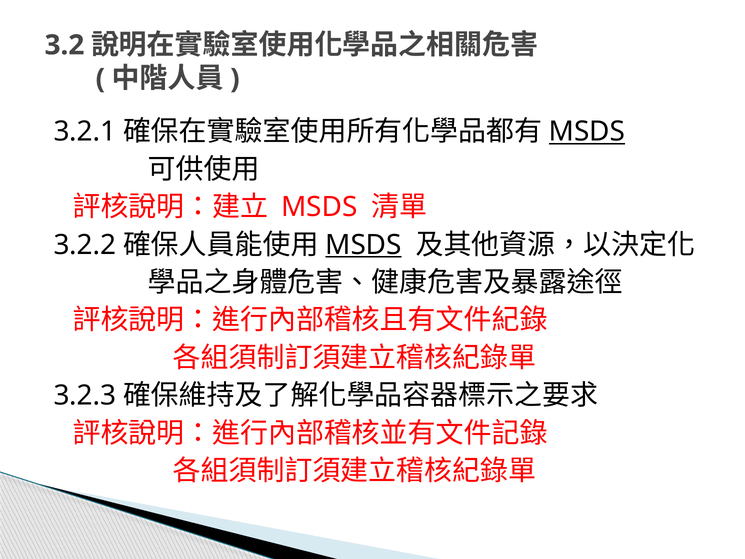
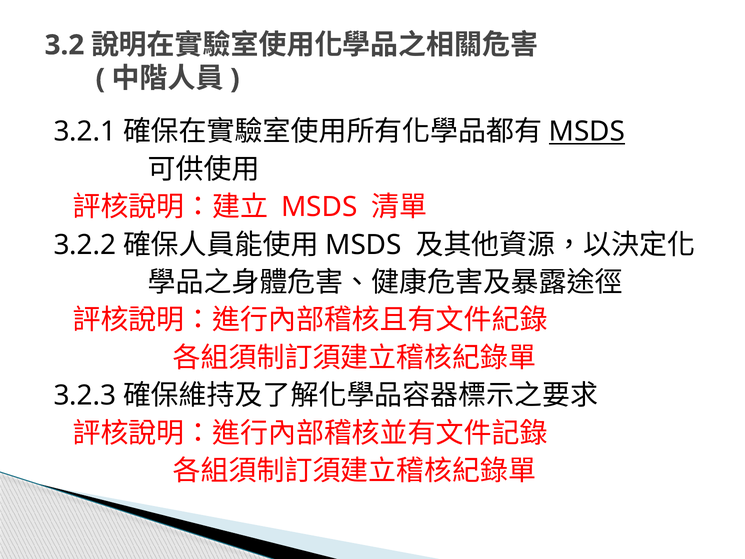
MSDS at (364, 245) underline: present -> none
